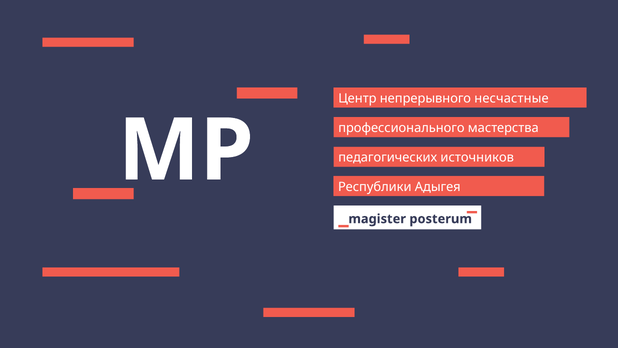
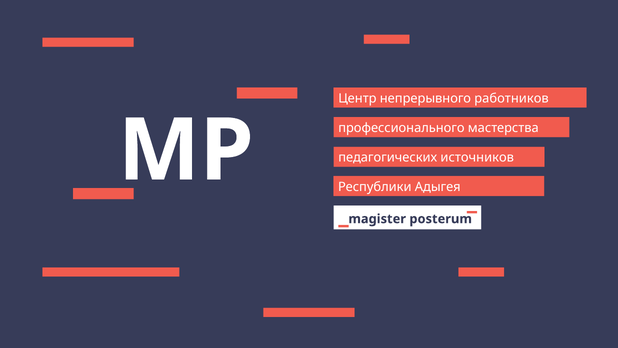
несчастные: несчастные -> работников
